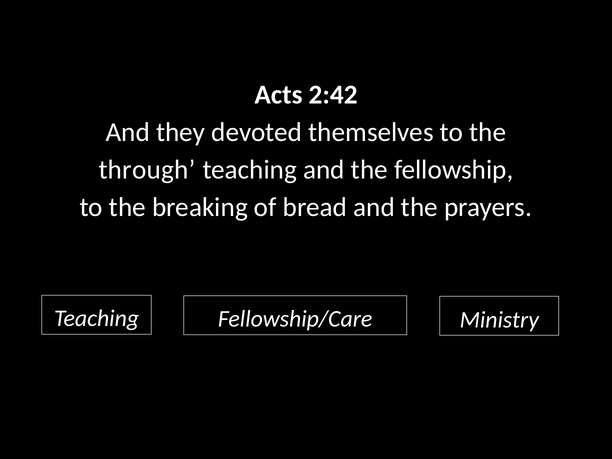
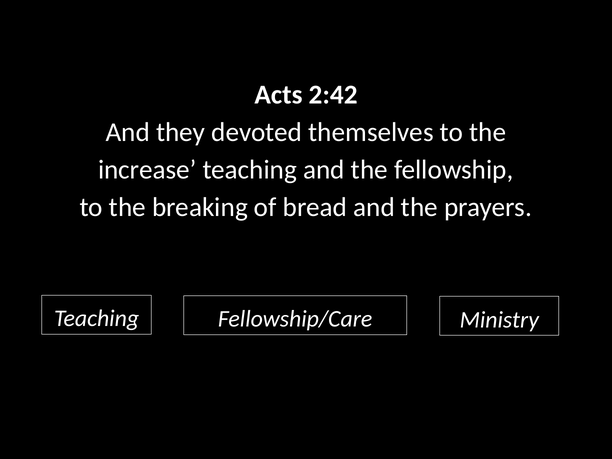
through: through -> increase
